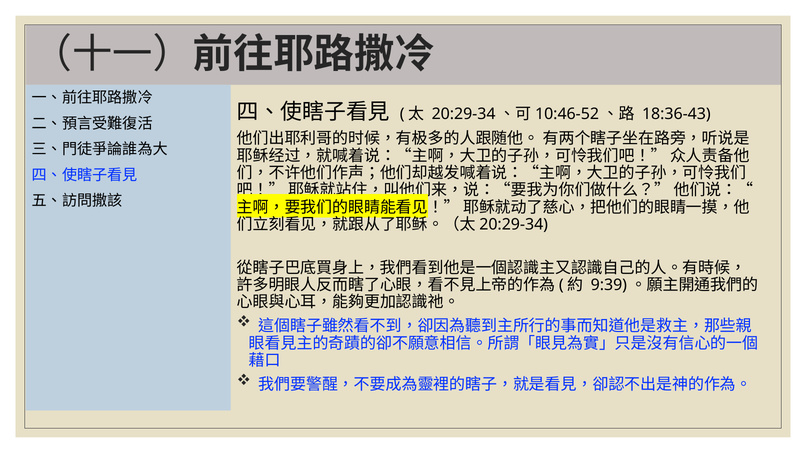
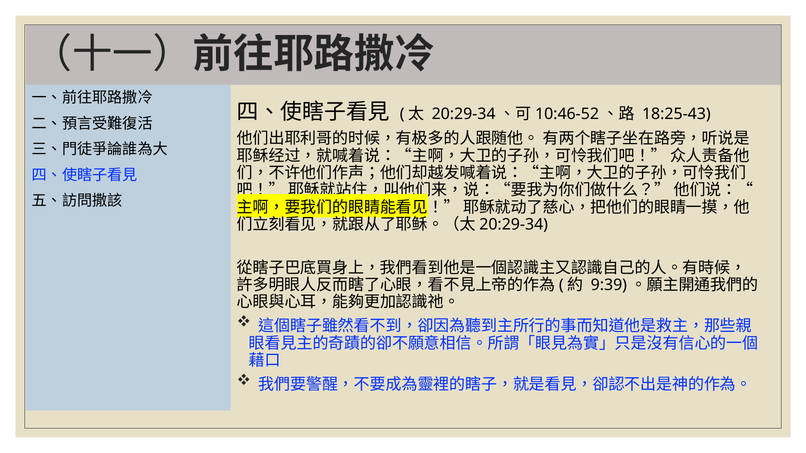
18:36-43: 18:36-43 -> 18:25-43
